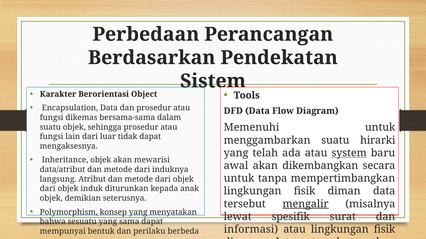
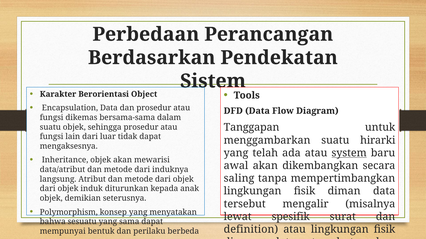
Memenuhi: Memenuhi -> Tanggapan
untuk at (239, 179): untuk -> saling
mengalir underline: present -> none
informasi: informasi -> definition
